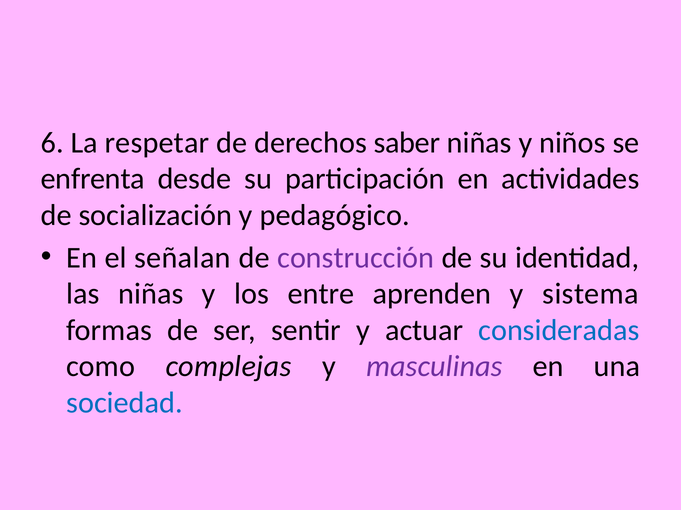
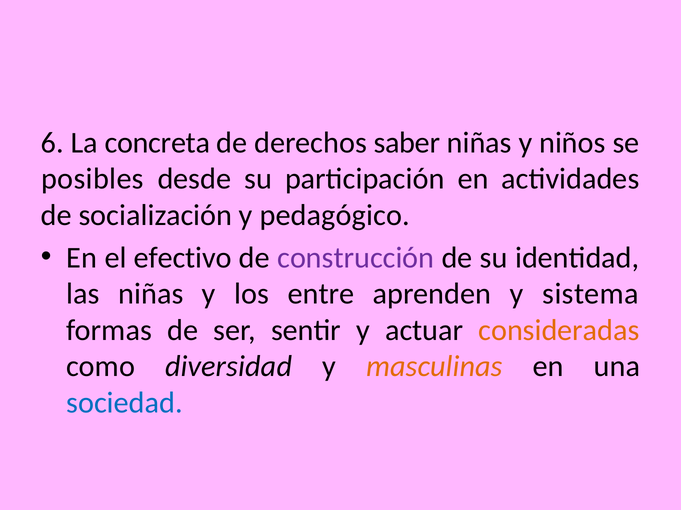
respetar: respetar -> concreta
enfrenta: enfrenta -> posibles
señalan: señalan -> efectivo
consideradas colour: blue -> orange
complejas: complejas -> diversidad
masculinas colour: purple -> orange
